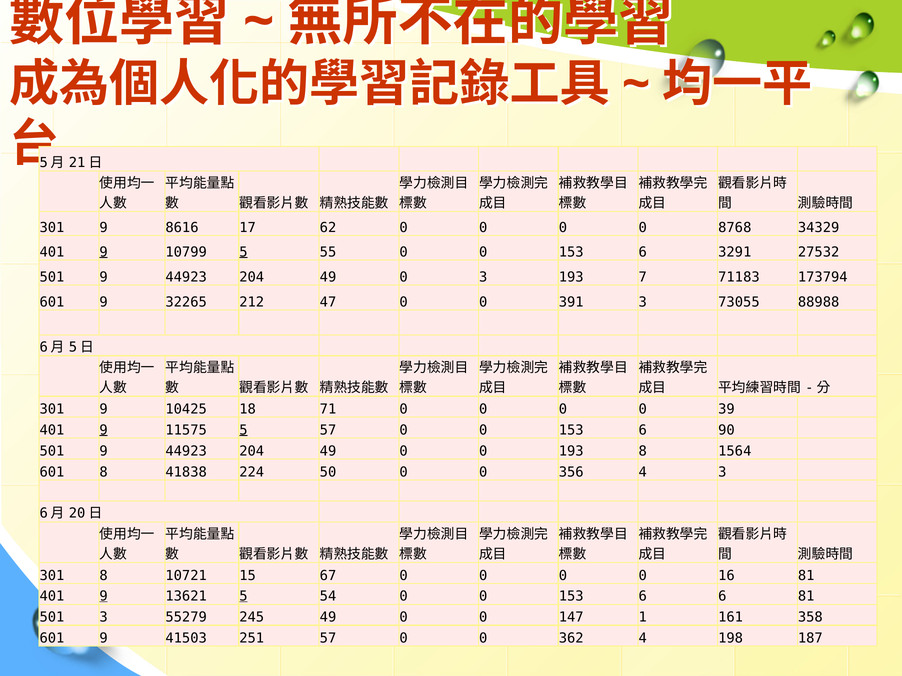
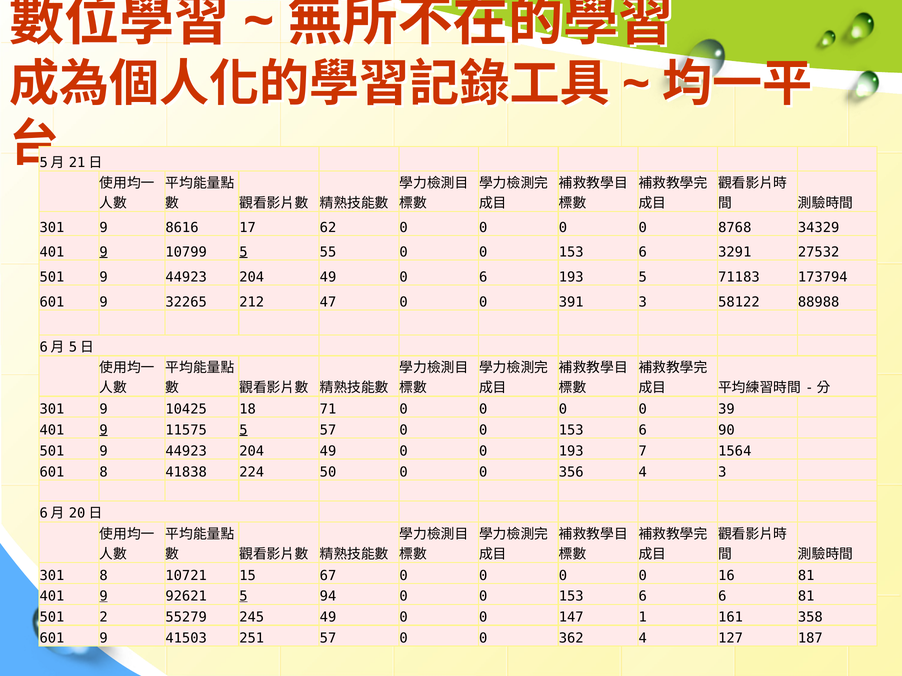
0 3: 3 -> 6
193 7: 7 -> 5
73055: 73055 -> 58122
193 8: 8 -> 7
13621: 13621 -> 92621
54: 54 -> 94
501 3: 3 -> 2
198: 198 -> 127
